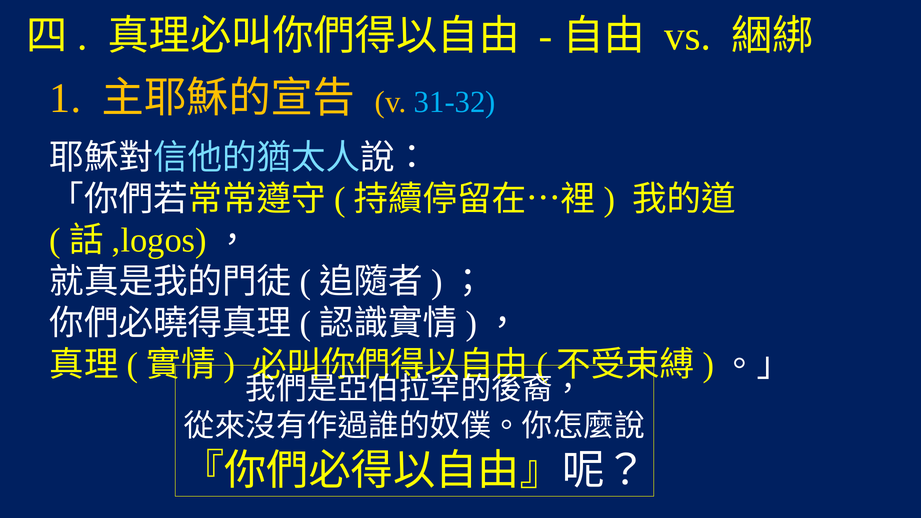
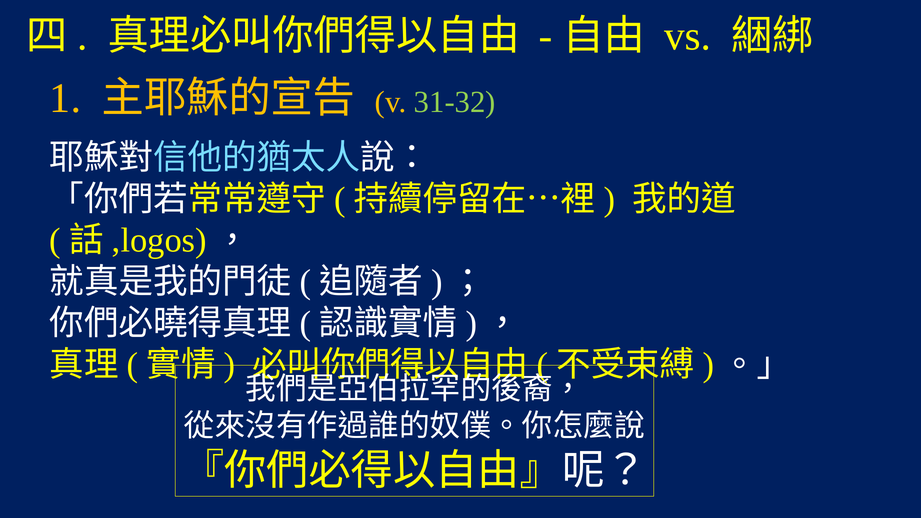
31-32 colour: light blue -> light green
